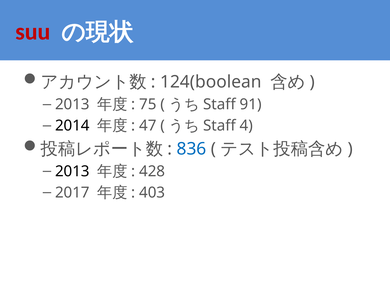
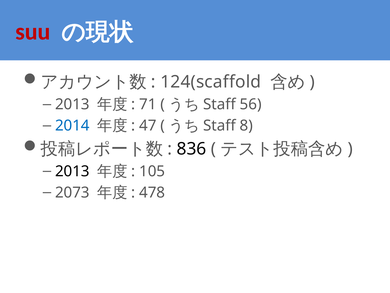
124(boolean: 124(boolean -> 124(scaffold
75: 75 -> 71
91: 91 -> 56
2014 colour: black -> blue
4: 4 -> 8
836 colour: blue -> black
428: 428 -> 105
2017: 2017 -> 2073
403: 403 -> 478
